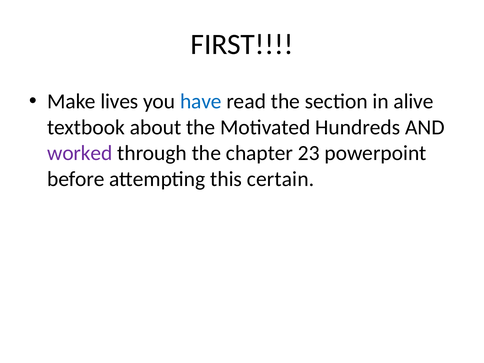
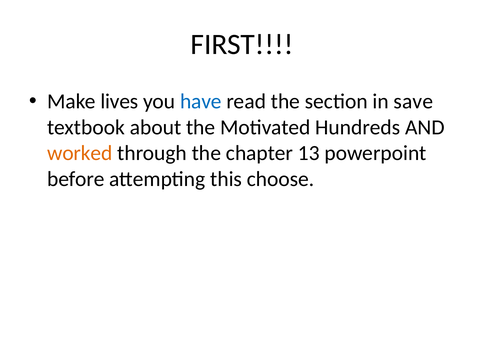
alive: alive -> save
worked colour: purple -> orange
23: 23 -> 13
certain: certain -> choose
